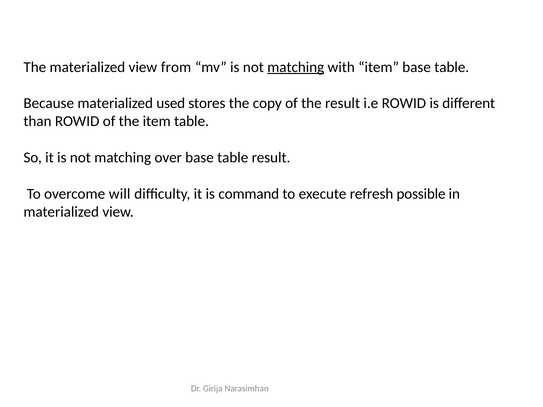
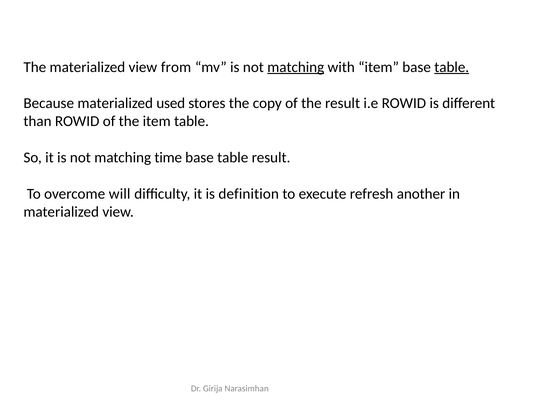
table at (452, 67) underline: none -> present
over: over -> time
command: command -> definition
possible: possible -> another
